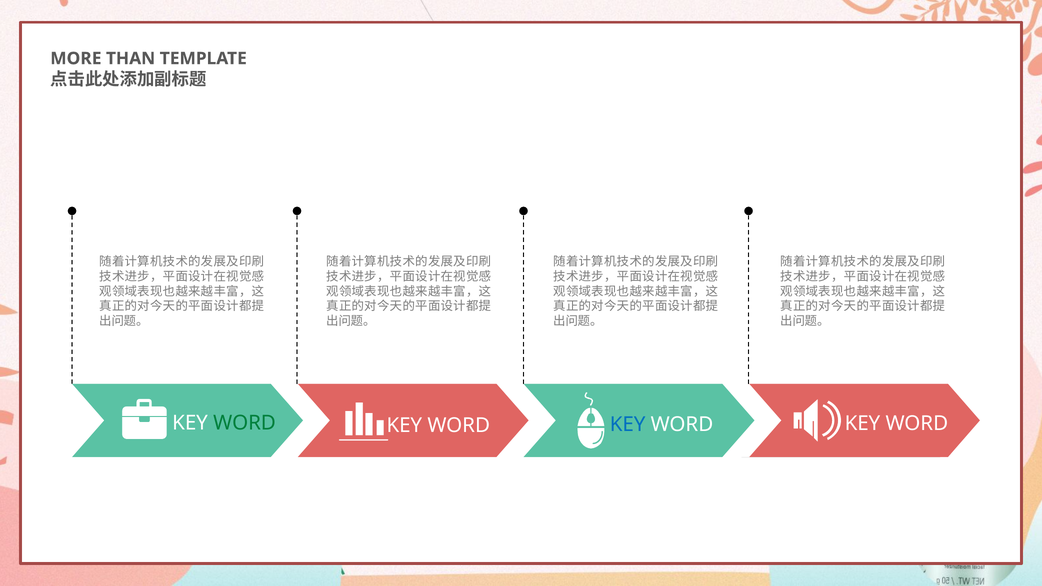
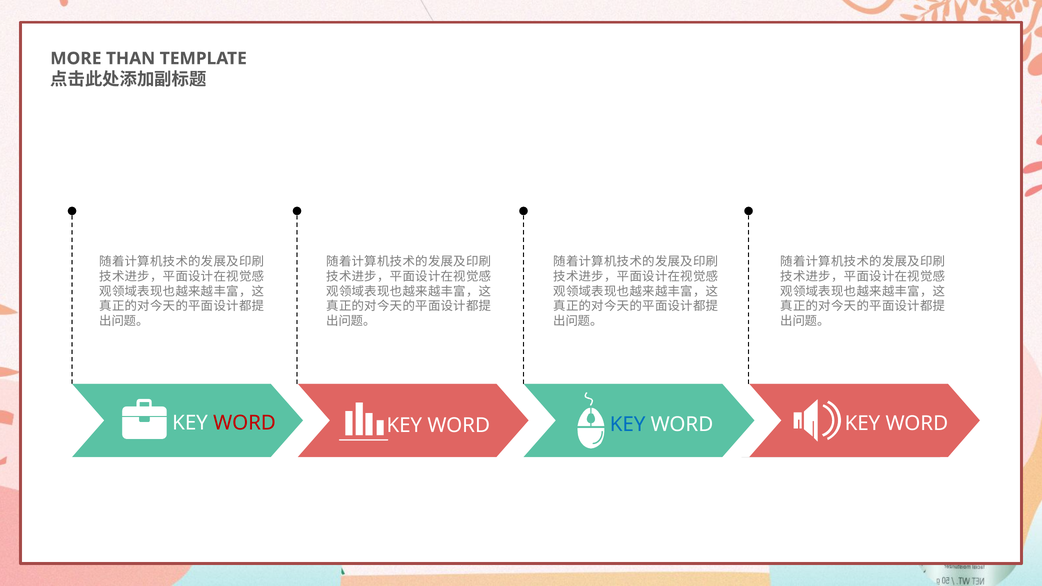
WORD at (245, 423) colour: green -> red
